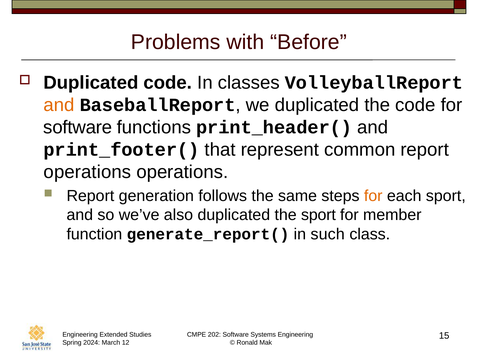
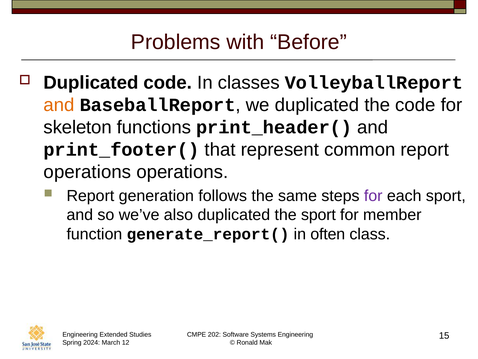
software at (78, 127): software -> skeleton
for at (373, 196) colour: orange -> purple
such: such -> often
